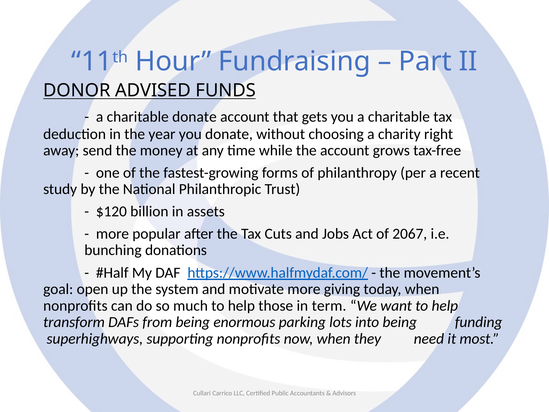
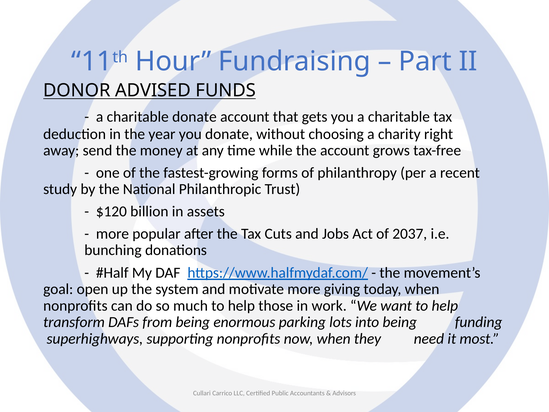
2067: 2067 -> 2037
term: term -> work
